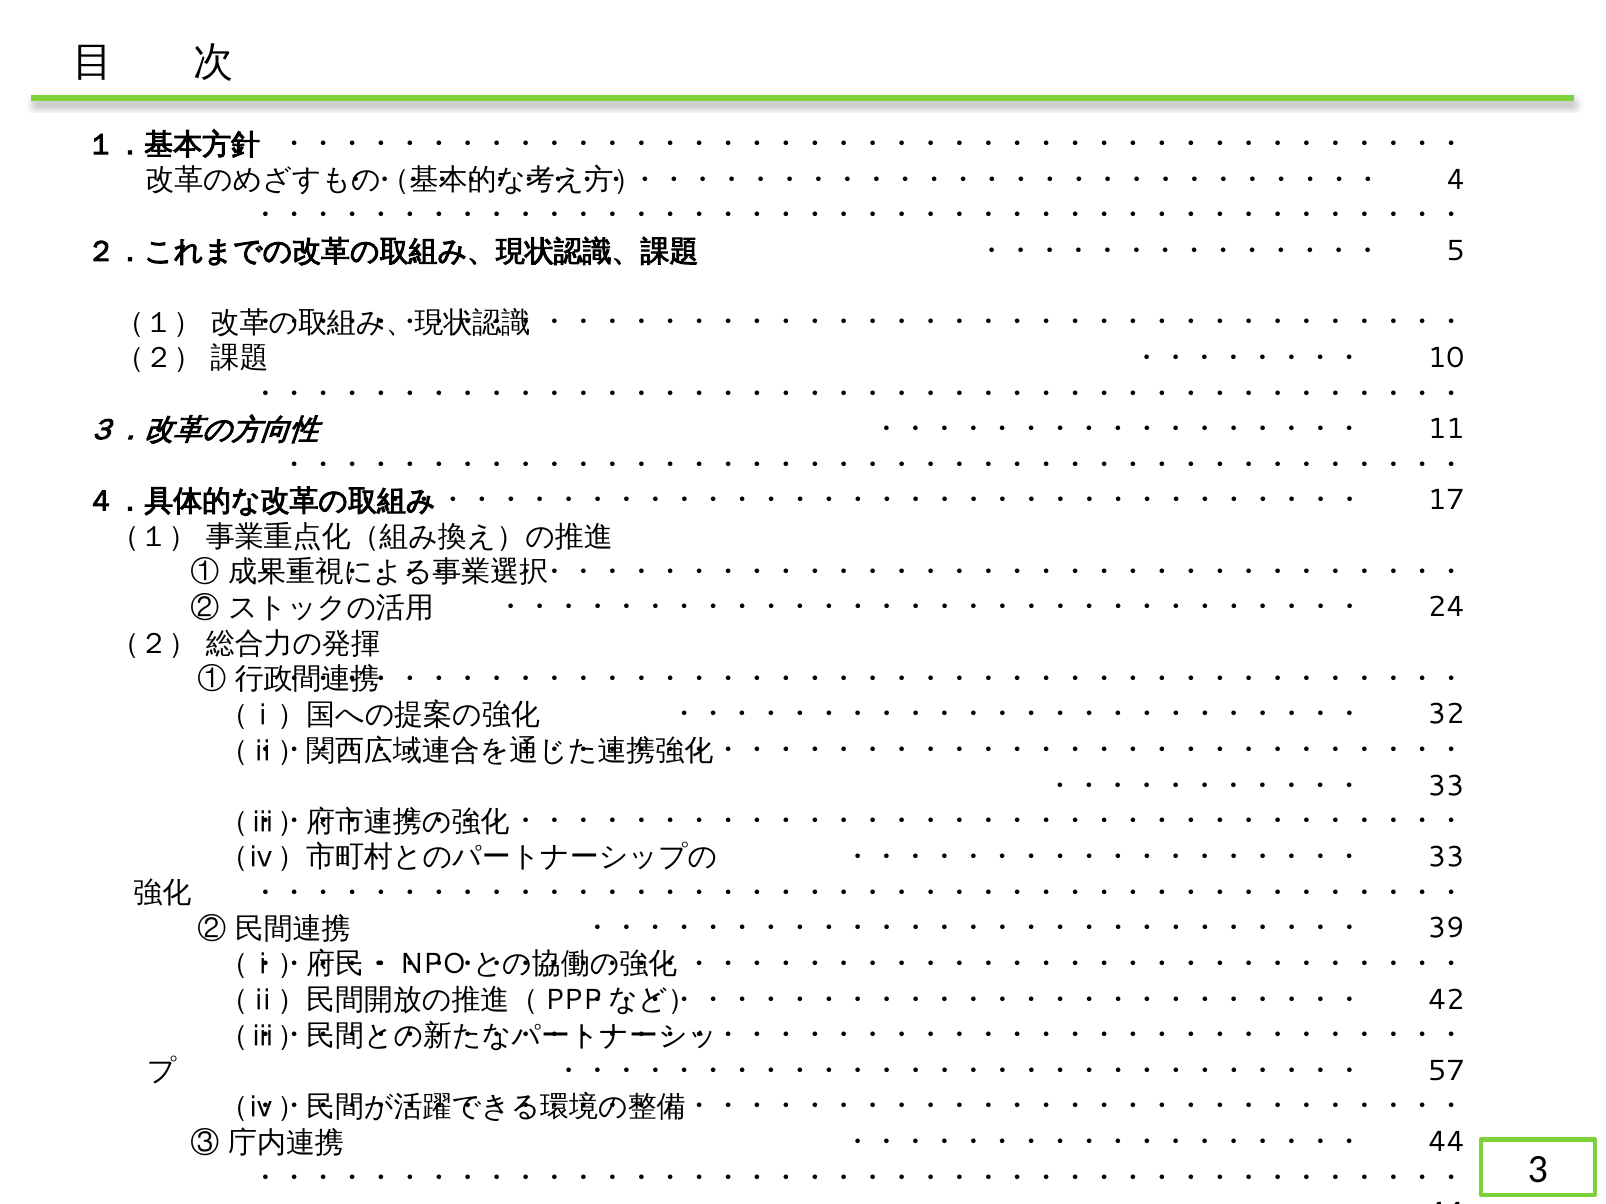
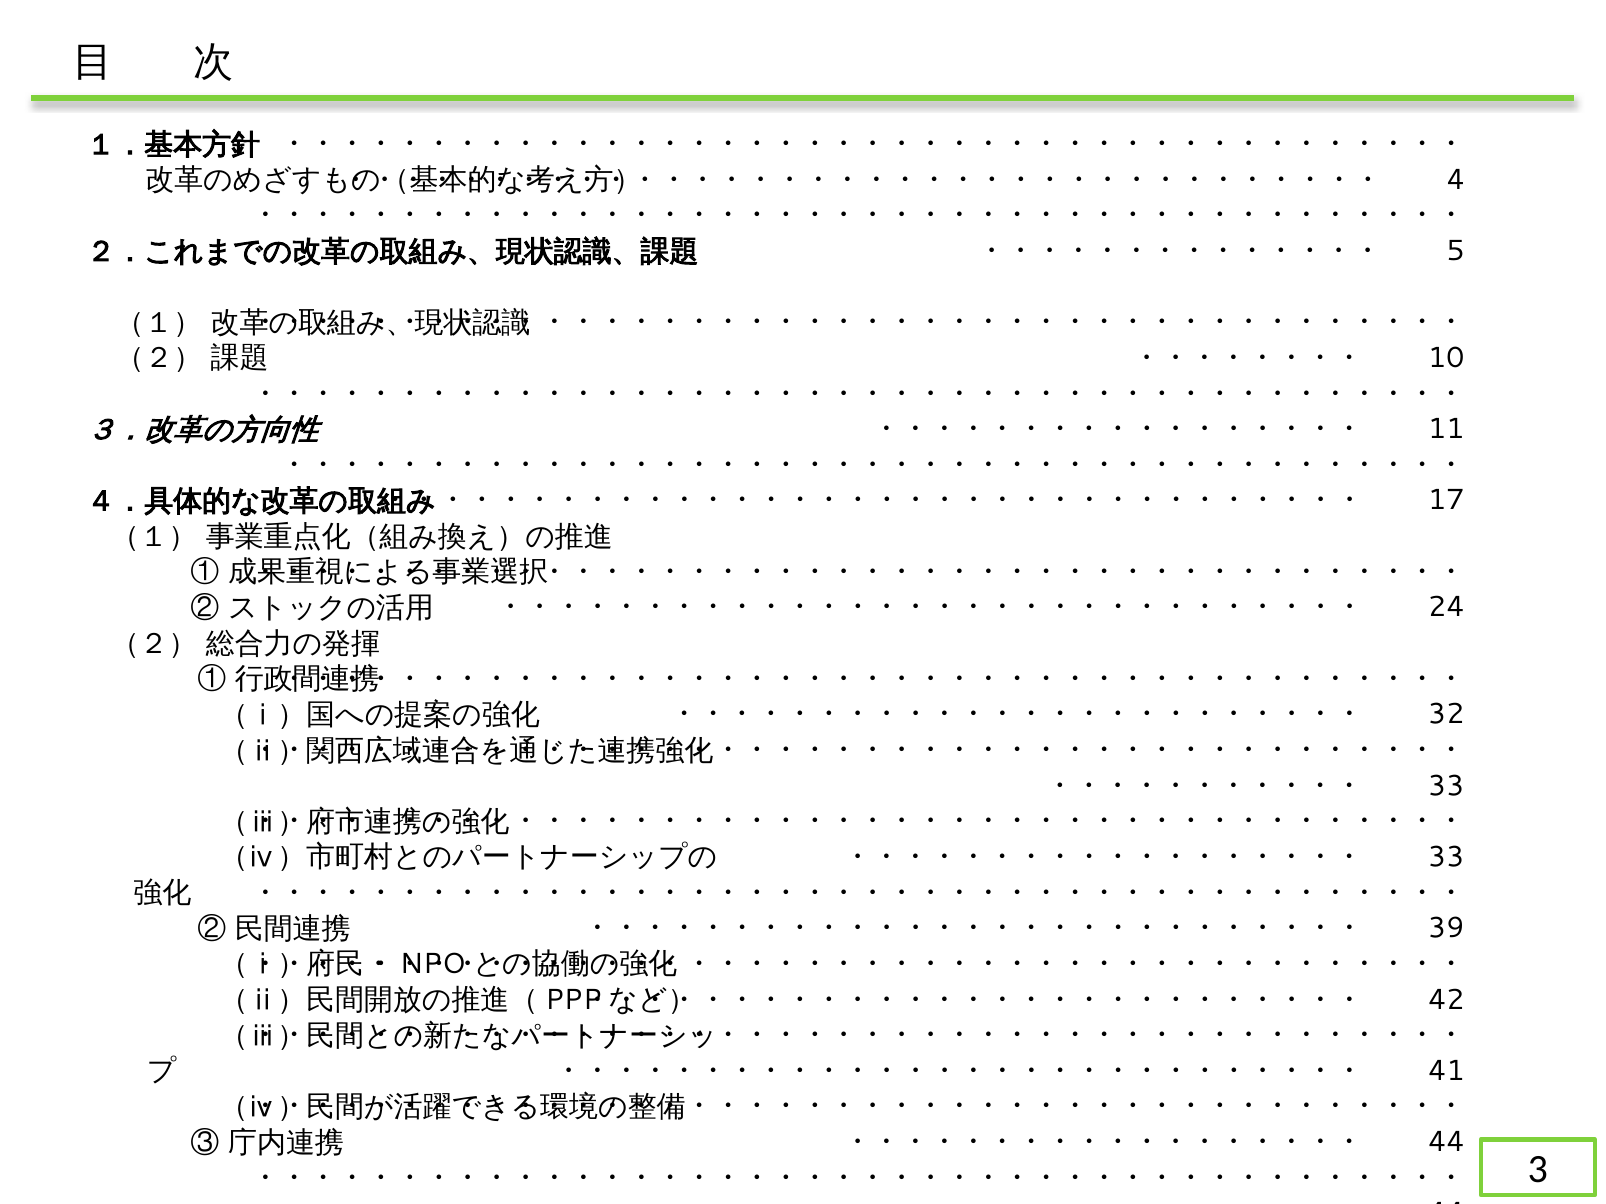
57: 57 -> 41
